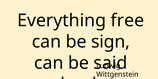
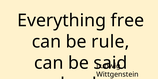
sign: sign -> rule
